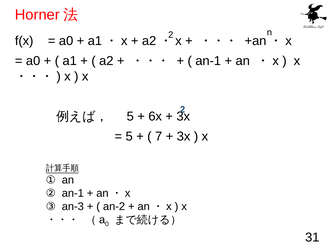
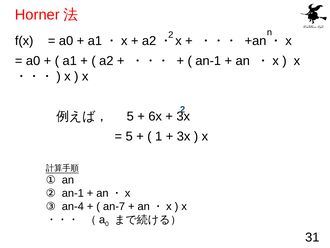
7: 7 -> 1
an-3: an-3 -> an-4
an-2: an-2 -> an-7
